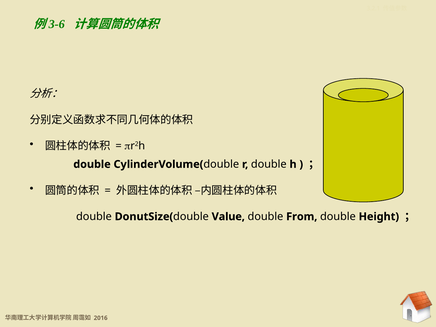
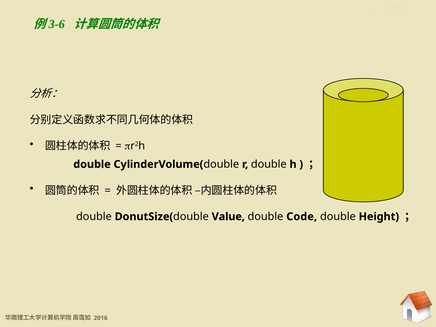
From: From -> Code
